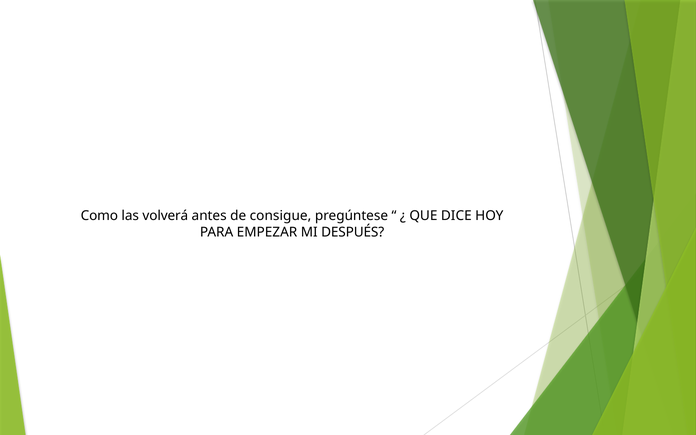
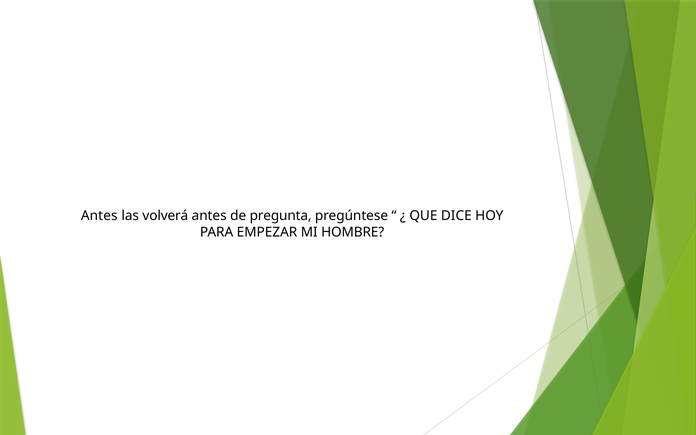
Como at (99, 216): Como -> Antes
consigue: consigue -> pregunta
DESPUÉS: DESPUÉS -> HOMBRE
